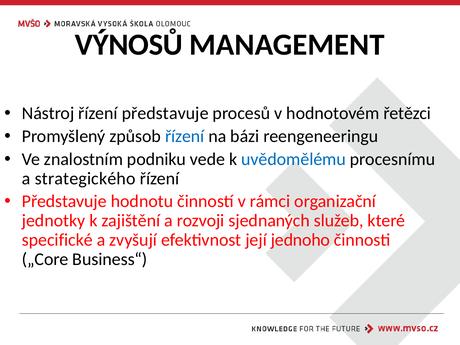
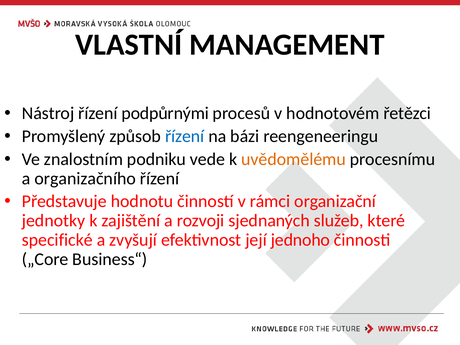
VÝNOSŮ: VÝNOSŮ -> VLASTNÍ
řízení představuje: představuje -> podpůrnými
uvědomělému colour: blue -> orange
strategického: strategického -> organizačního
